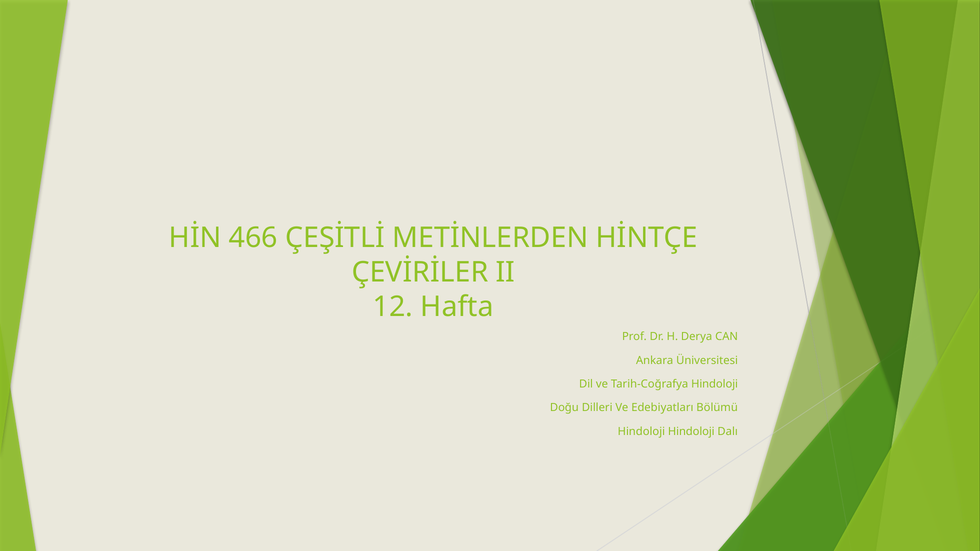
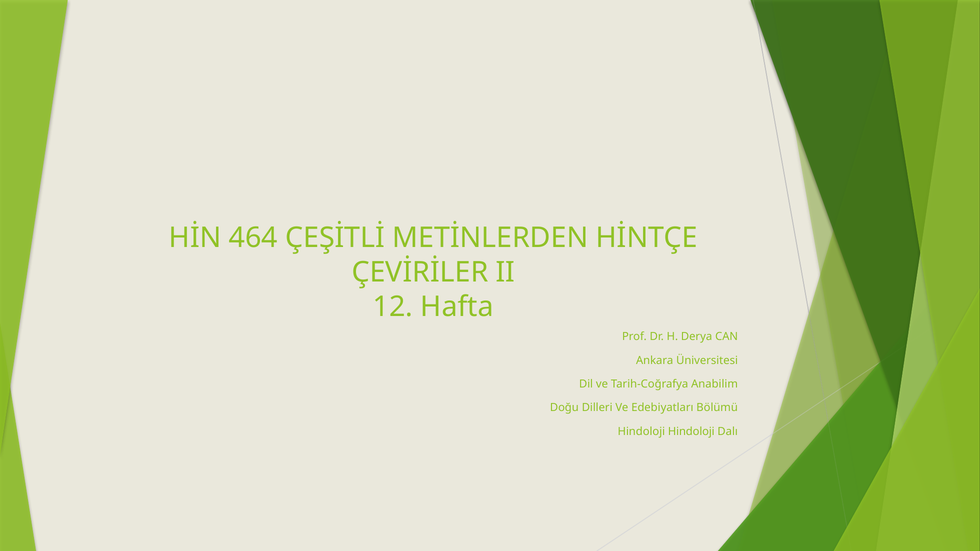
466: 466 -> 464
Tarih-Coğrafya Hindoloji: Hindoloji -> Anabilim
